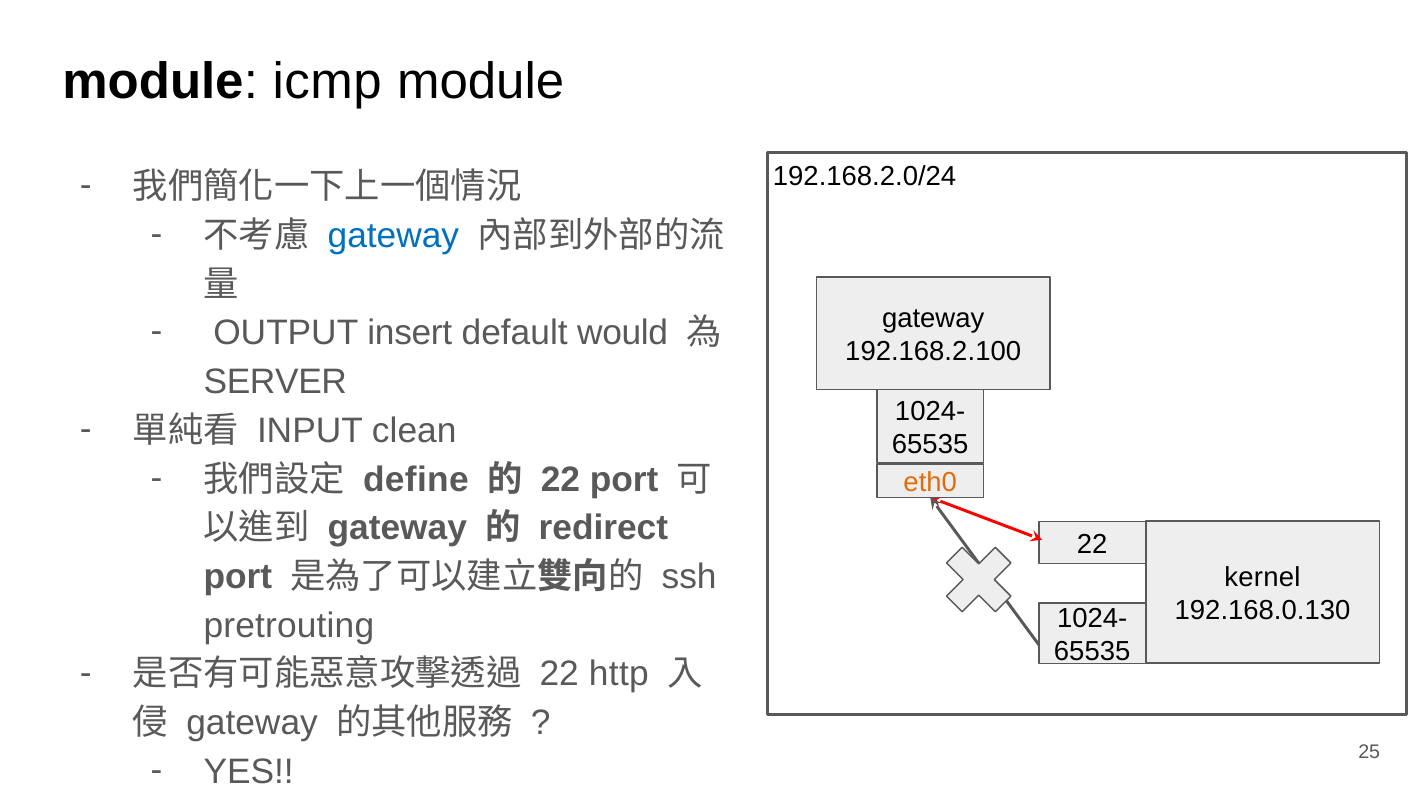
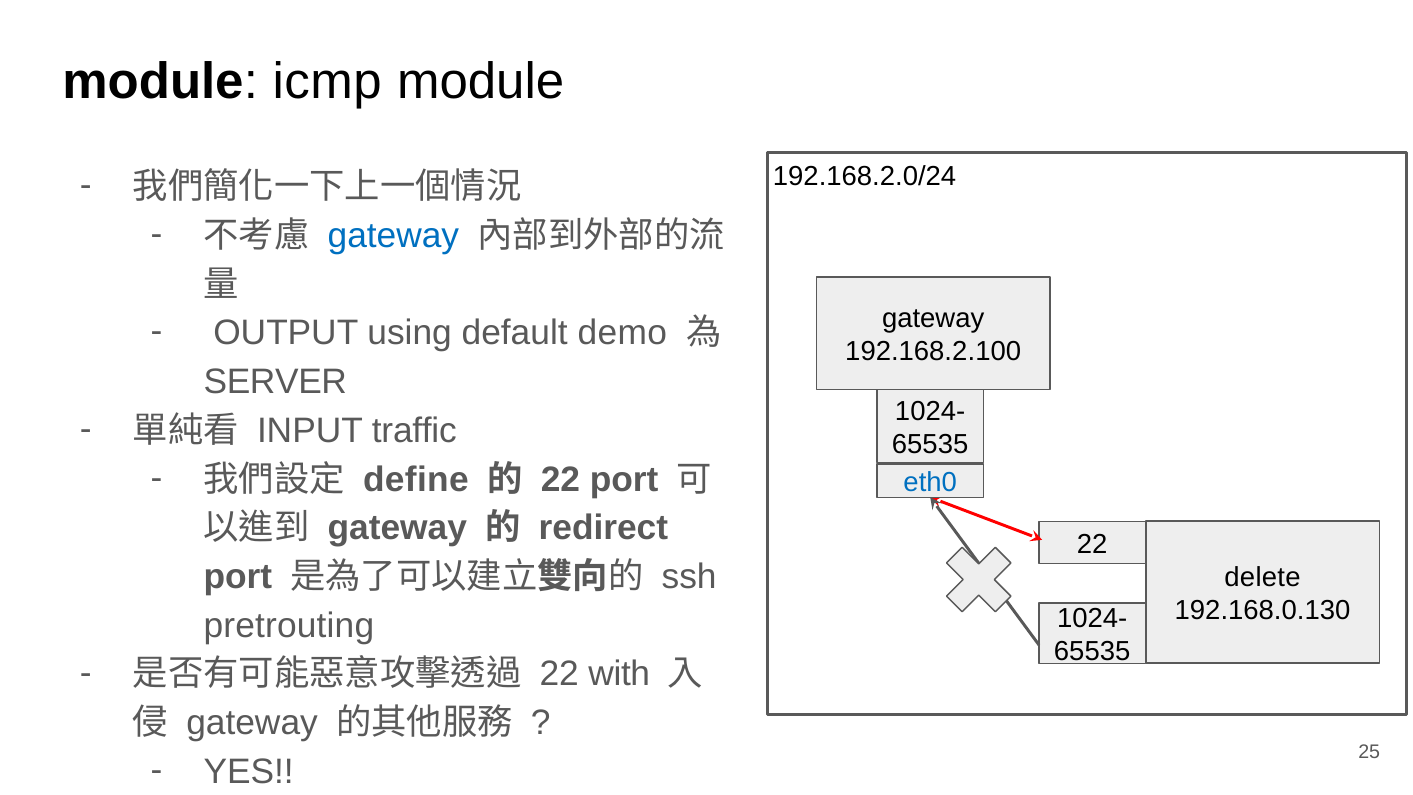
insert: insert -> using
would: would -> demo
clean: clean -> traffic
eth0 colour: orange -> blue
kernel: kernel -> delete
http: http -> with
